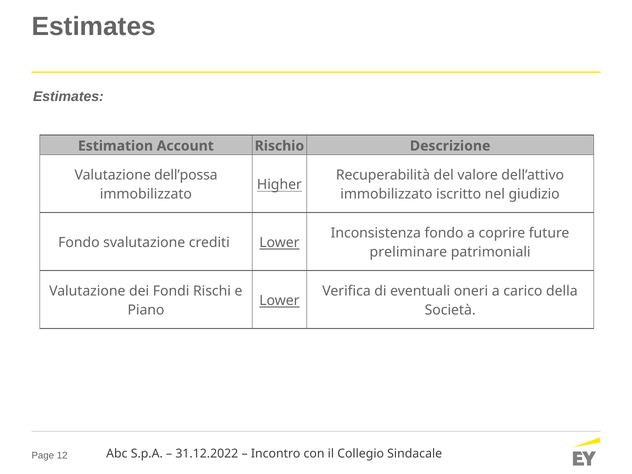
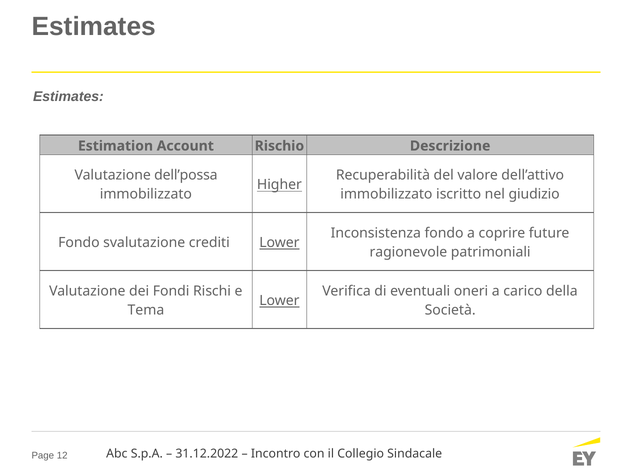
preliminare: preliminare -> ragionevole
Piano: Piano -> Tema
